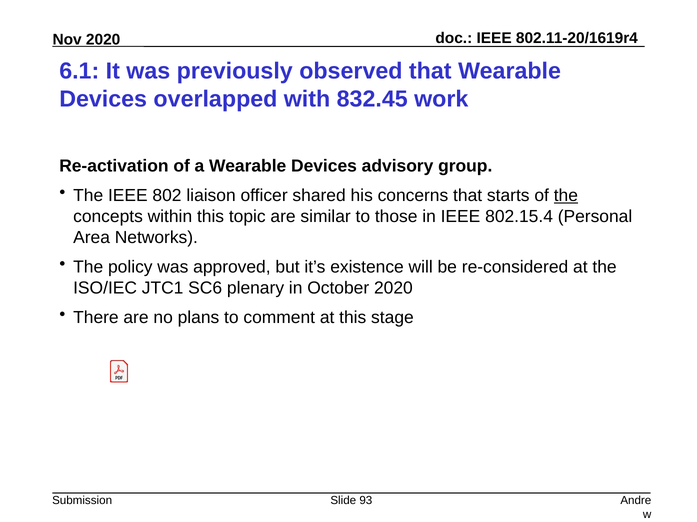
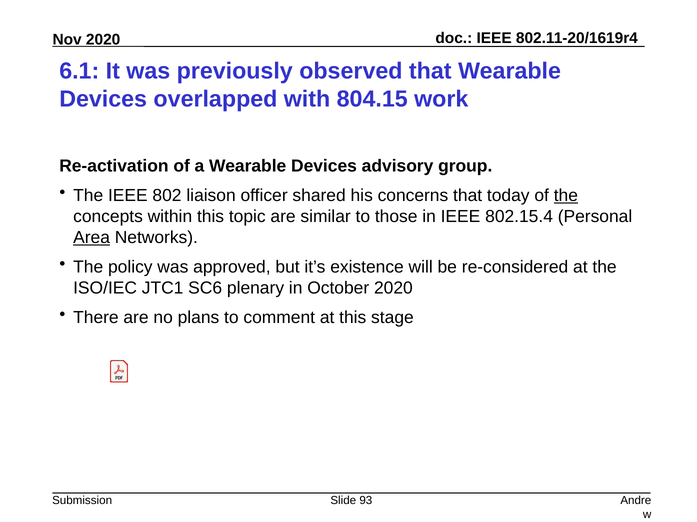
832.45: 832.45 -> 804.15
starts: starts -> today
Area underline: none -> present
